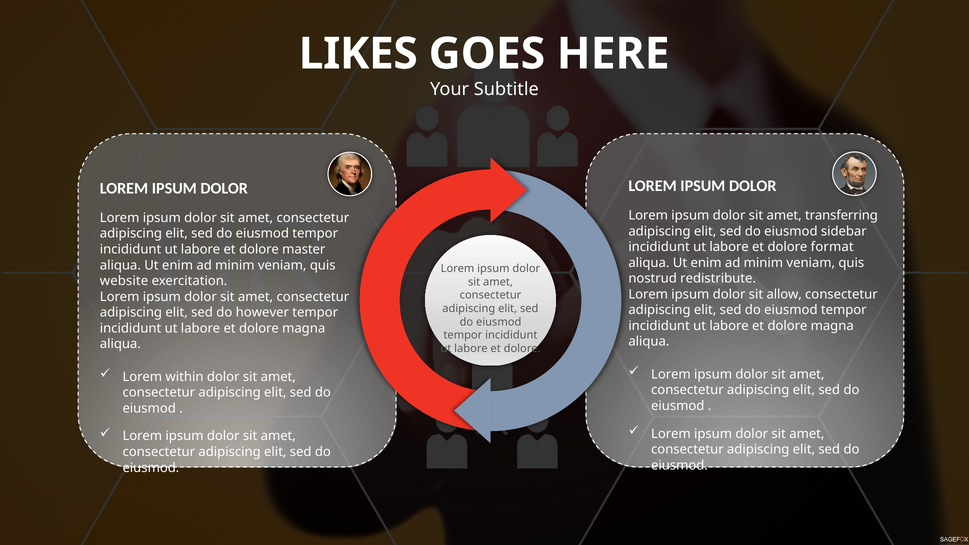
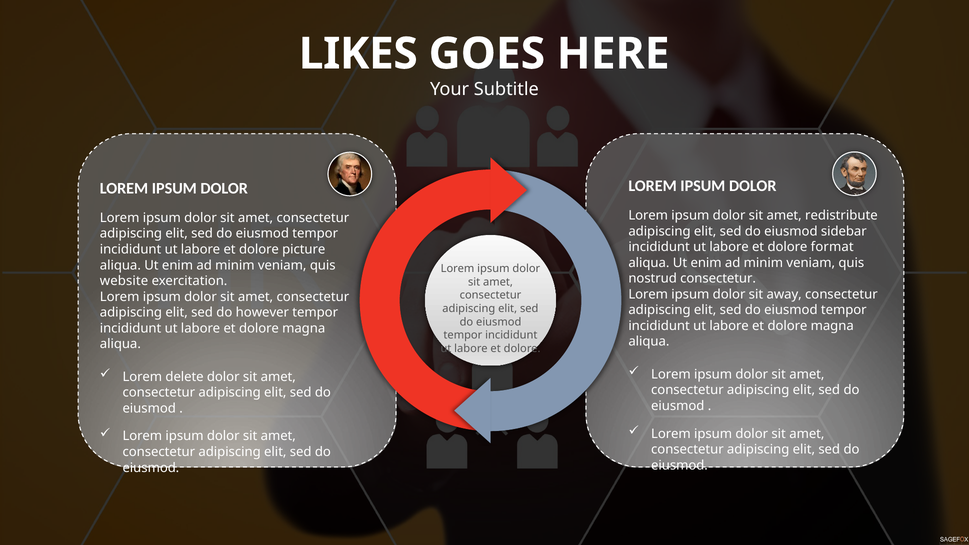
transferring: transferring -> redistribute
master: master -> picture
nostrud redistribute: redistribute -> consectetur
allow: allow -> away
within: within -> delete
